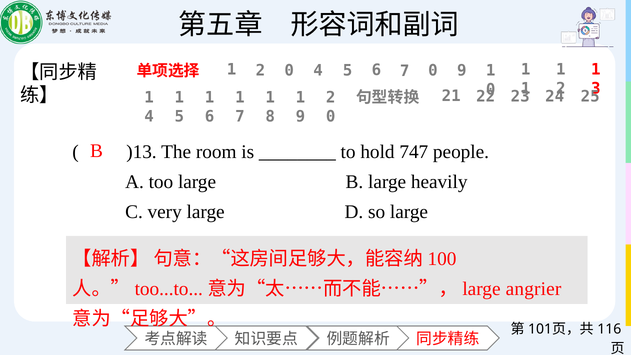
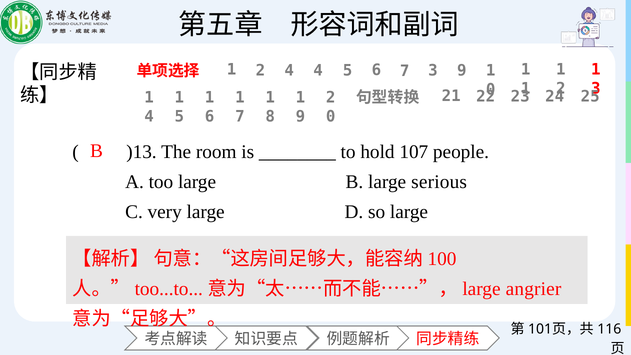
1 2 0: 0 -> 4
7 0: 0 -> 3
747: 747 -> 107
heavily: heavily -> serious
